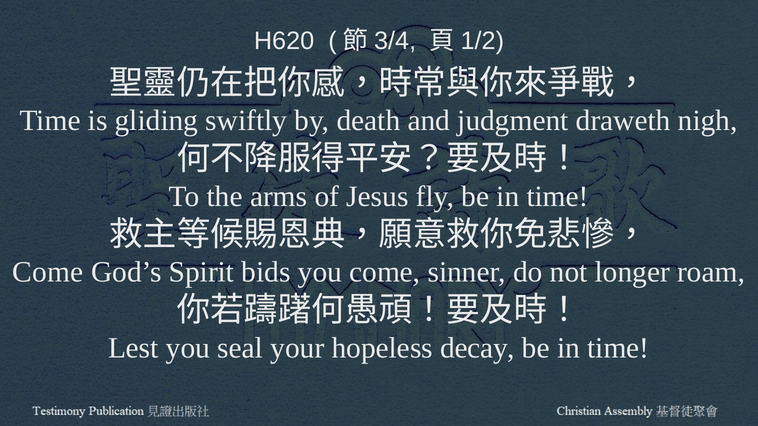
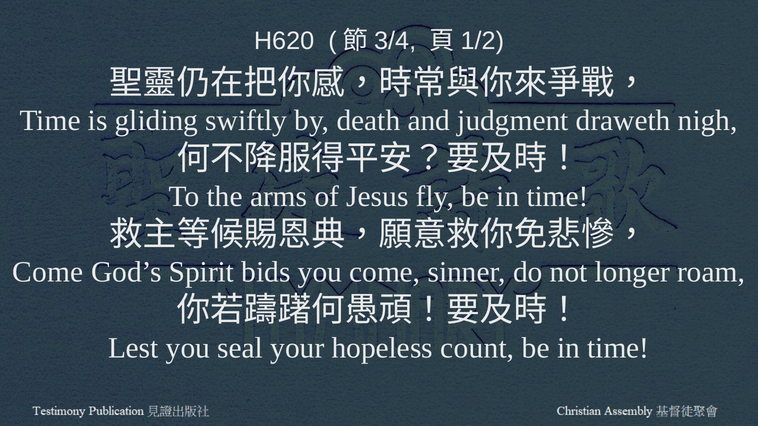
decay: decay -> count
